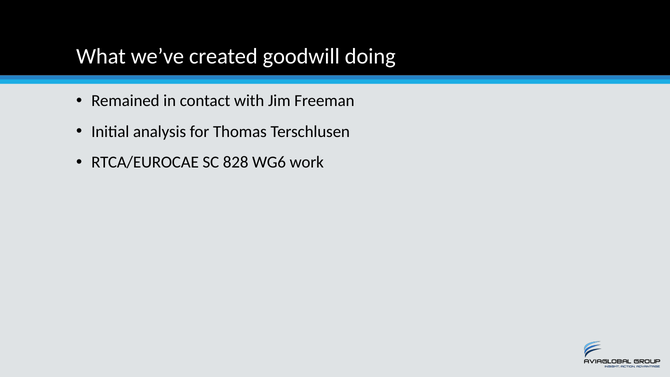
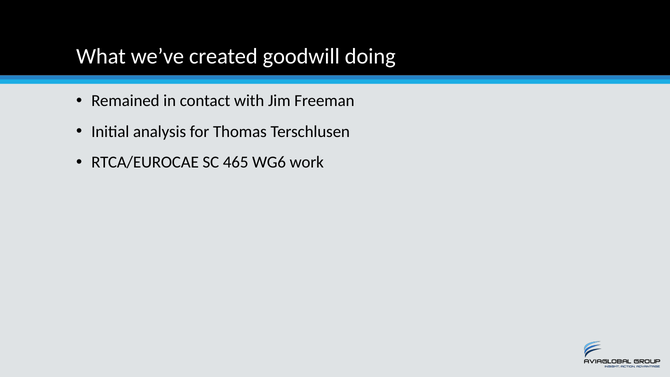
828: 828 -> 465
